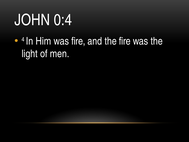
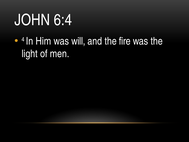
0:4: 0:4 -> 6:4
was fire: fire -> will
